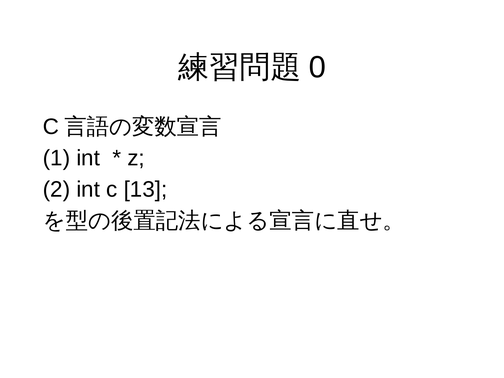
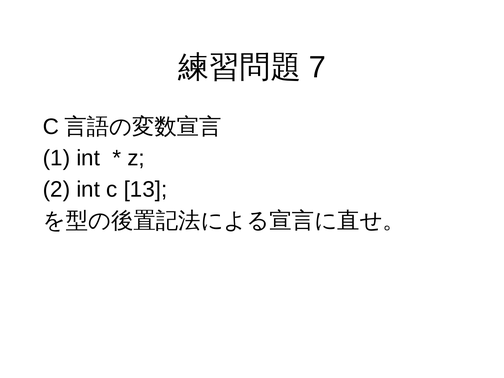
0: 0 -> 7
